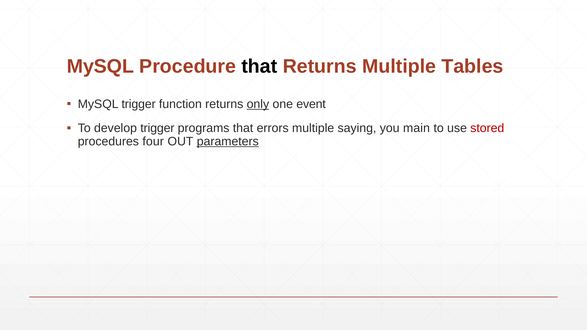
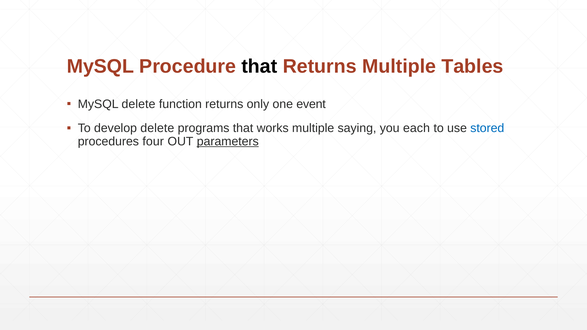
MySQL trigger: trigger -> delete
only underline: present -> none
develop trigger: trigger -> delete
errors: errors -> works
main: main -> each
stored colour: red -> blue
